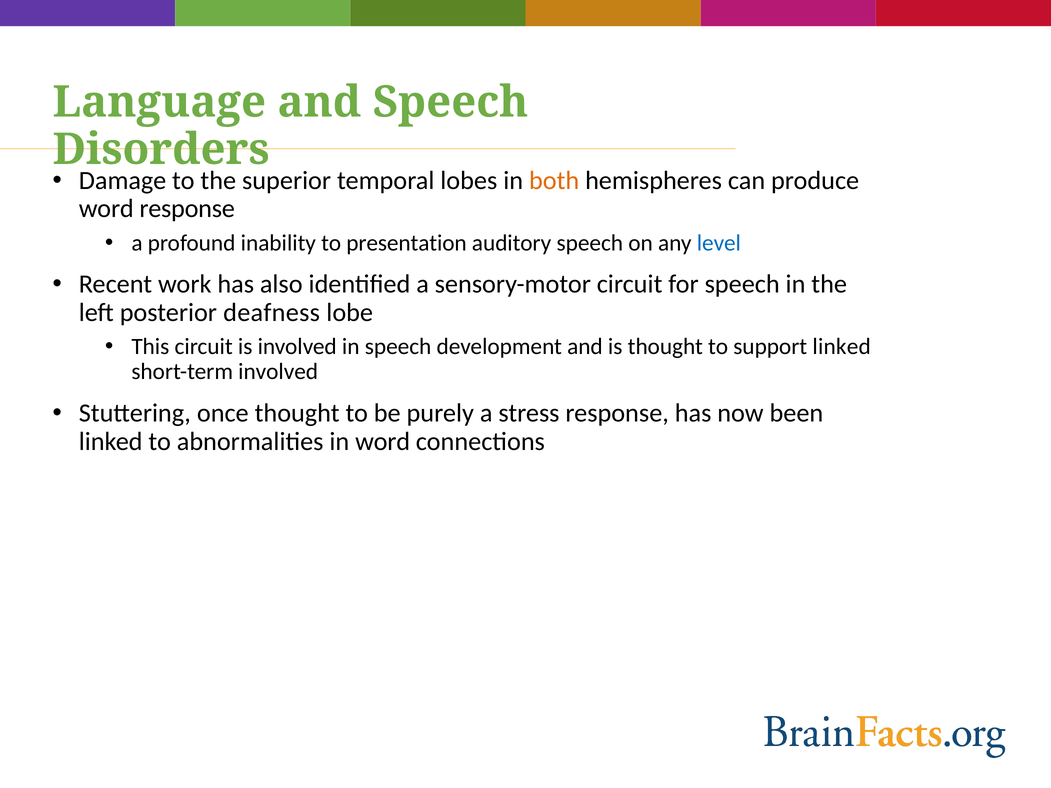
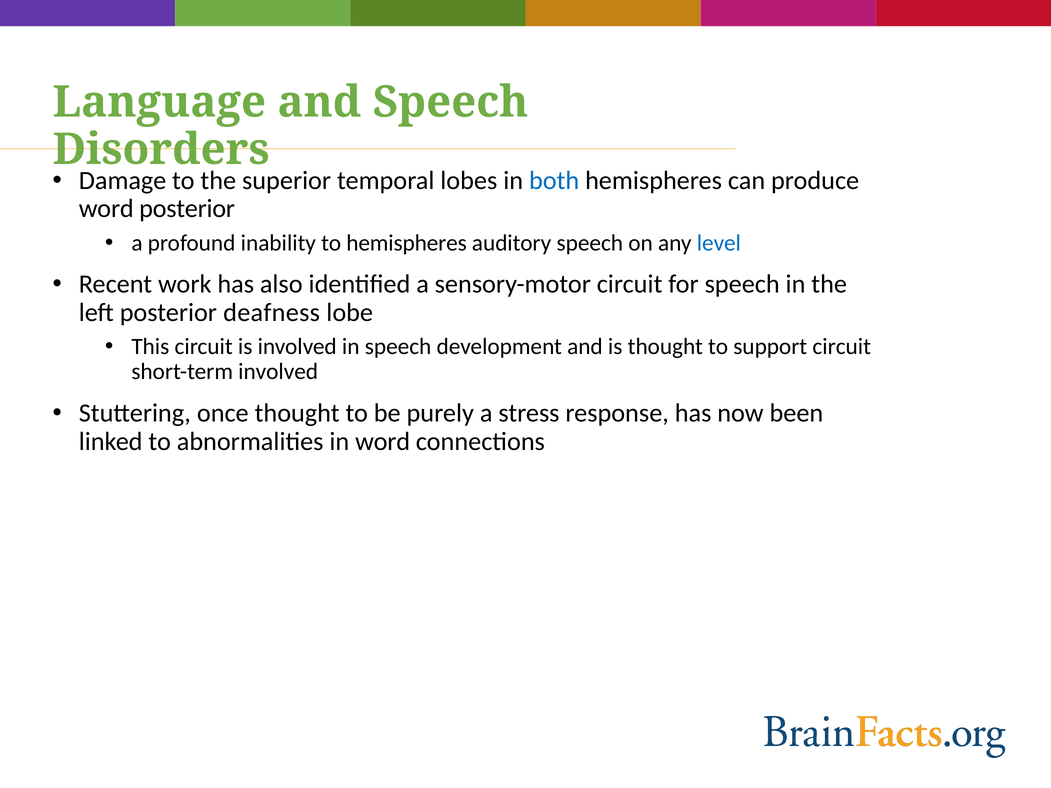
both colour: orange -> blue
word response: response -> posterior
to presentation: presentation -> hemispheres
support linked: linked -> circuit
